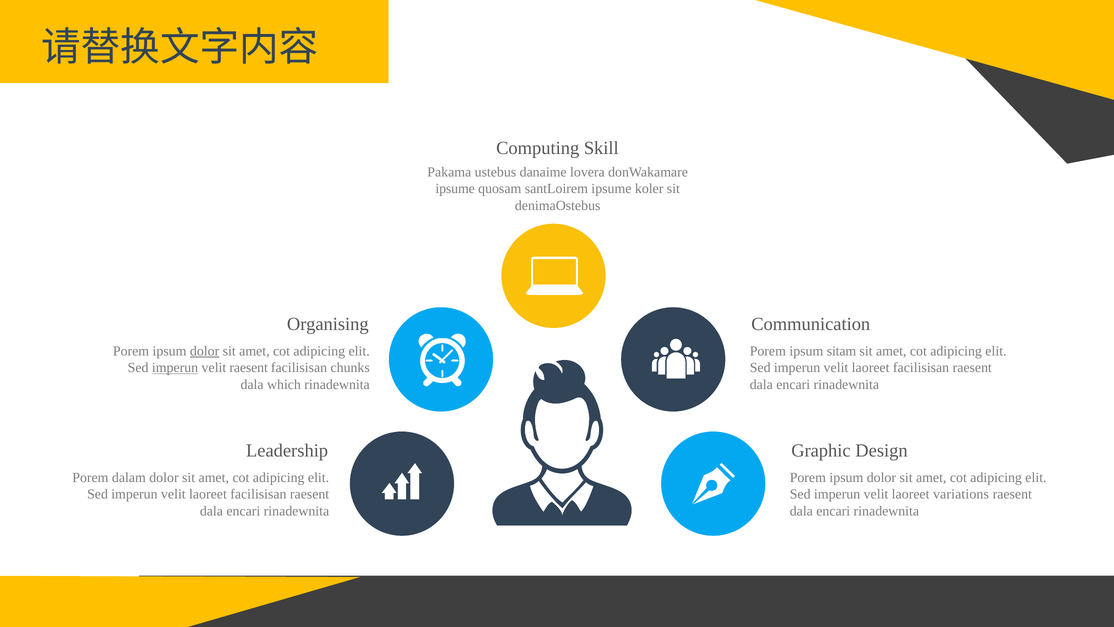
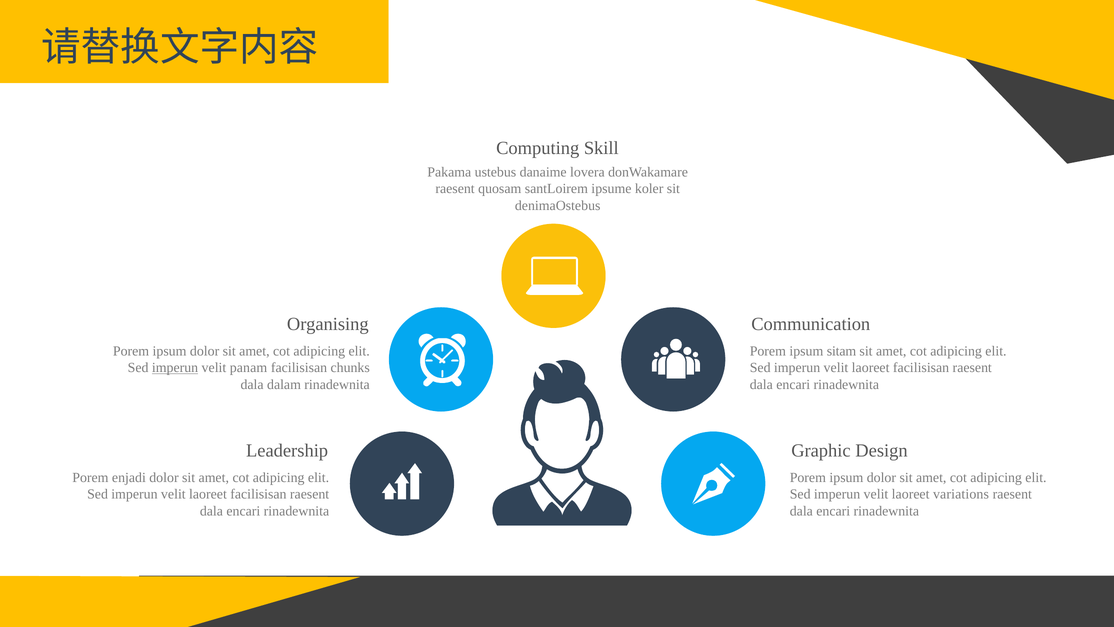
ipsume at (455, 189): ipsume -> raesent
dolor at (205, 351) underline: present -> none
velit raesent: raesent -> panam
which: which -> dalam
dalam: dalam -> enjadi
